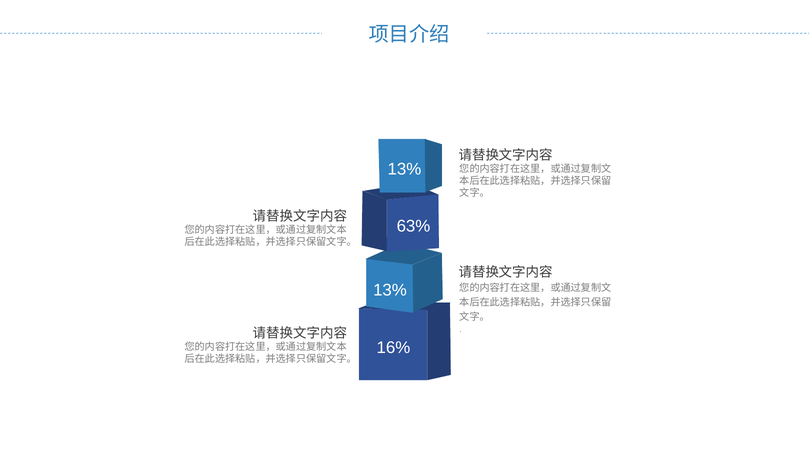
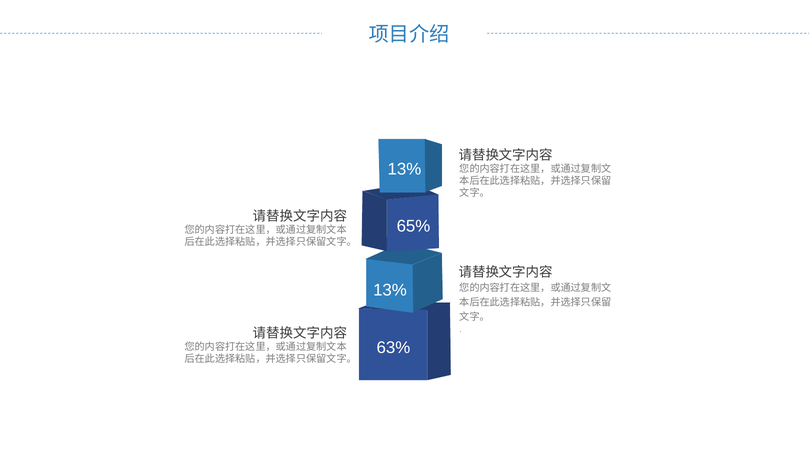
63%: 63% -> 65%
16%: 16% -> 63%
